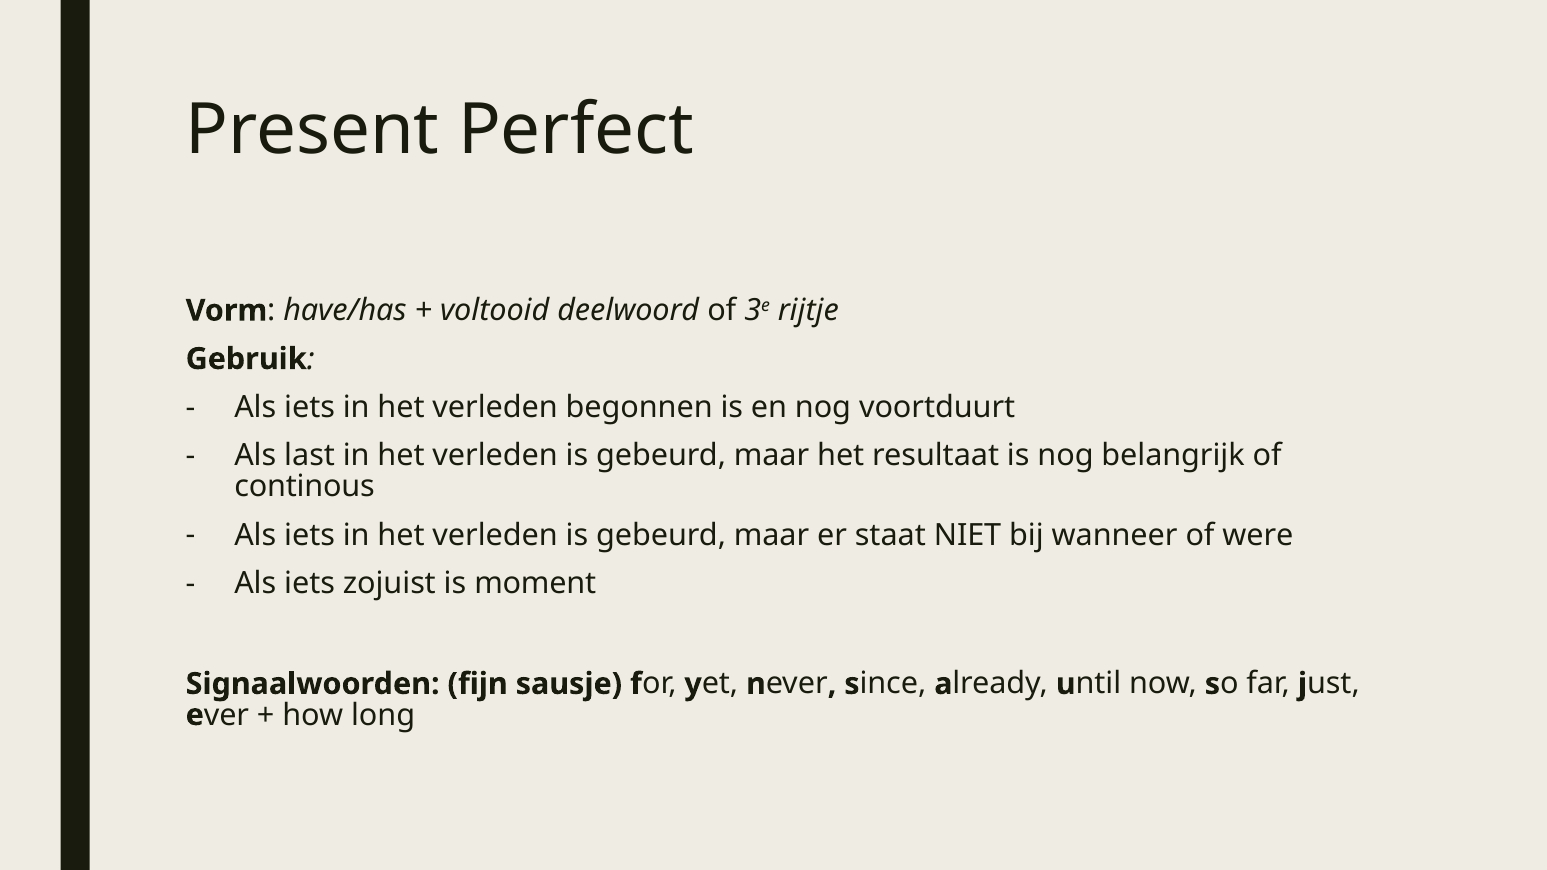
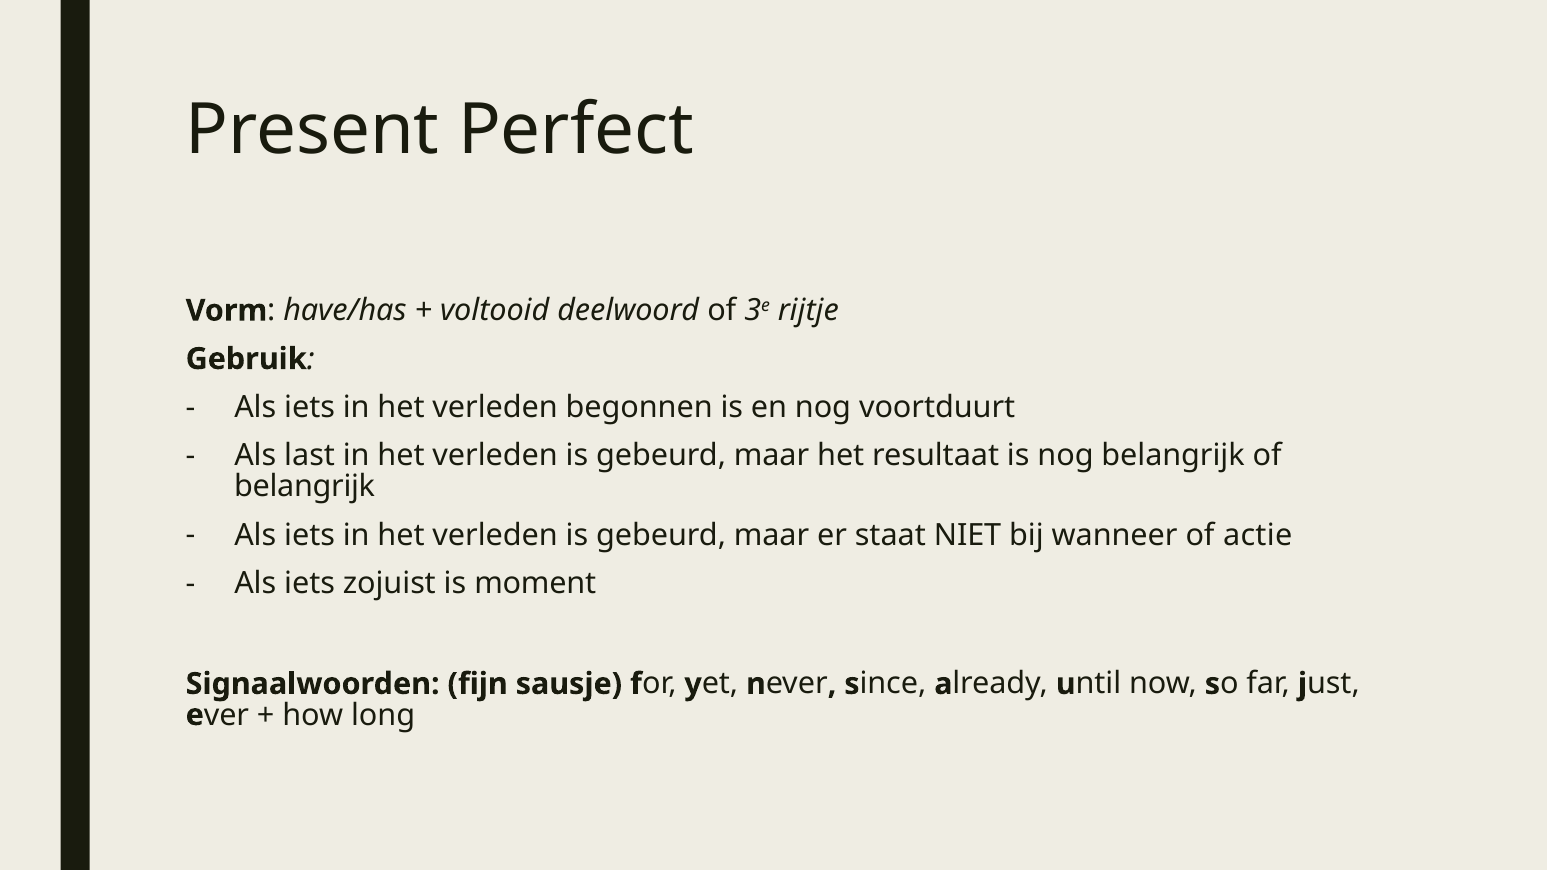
continous at (305, 487): continous -> belangrijk
were: were -> actie
